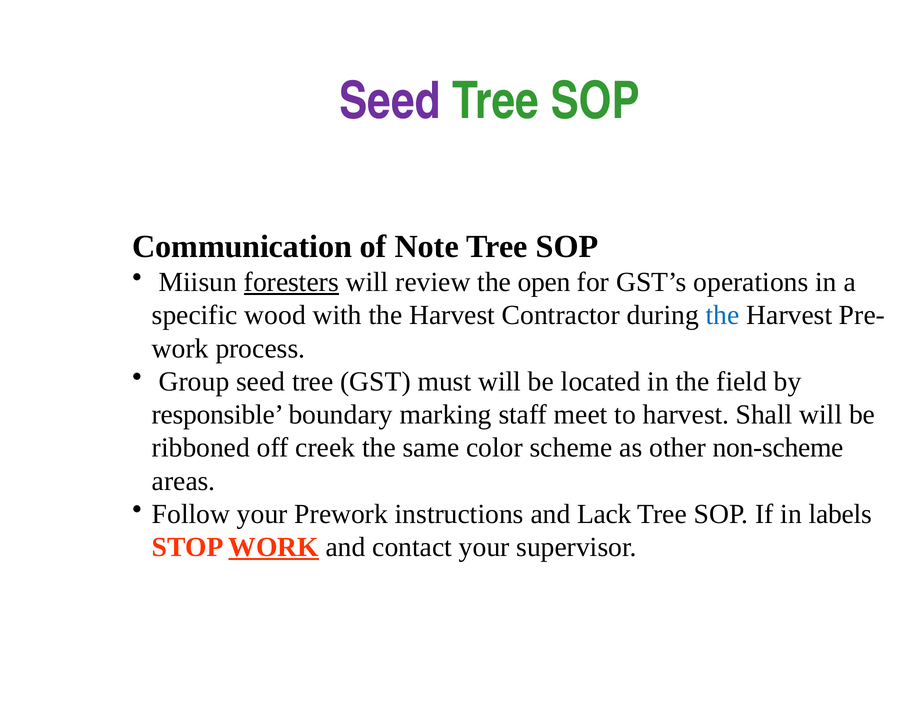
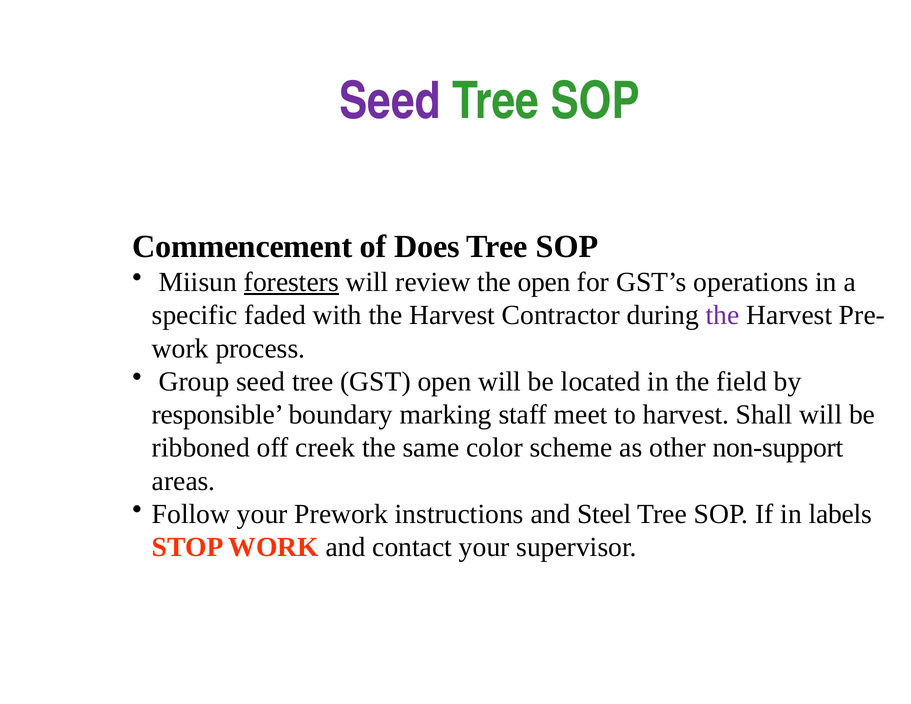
Communication: Communication -> Commencement
Note: Note -> Does
wood: wood -> faded
the at (723, 315) colour: blue -> purple
GST must: must -> open
non-scheme: non-scheme -> non-support
Lack: Lack -> Steel
WORK at (274, 547) underline: present -> none
